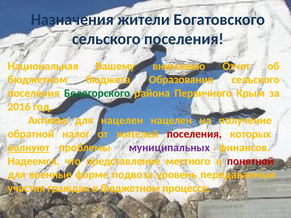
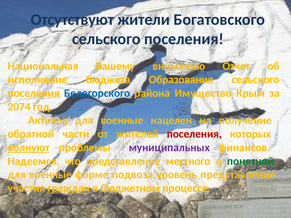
Назначения: Назначения -> Отсутствуют
бюджетном at (37, 80): бюджетном -> исполнение
Белогорского colour: green -> blue
Первичного: Первичного -> Имущество
2016: 2016 -> 2074
нацелен at (122, 121): нацелен -> военные
налог: налог -> части
понятной colour: red -> green
уровень передаваемые: передаваемые -> представление
граждан underline: none -> present
